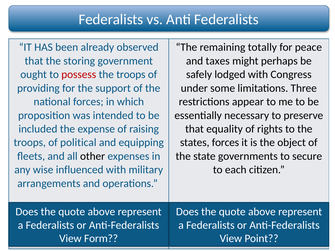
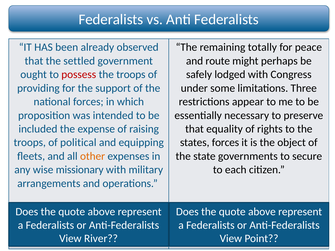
storing: storing -> settled
taxes: taxes -> route
other colour: black -> orange
influenced: influenced -> missionary
Form: Form -> River
